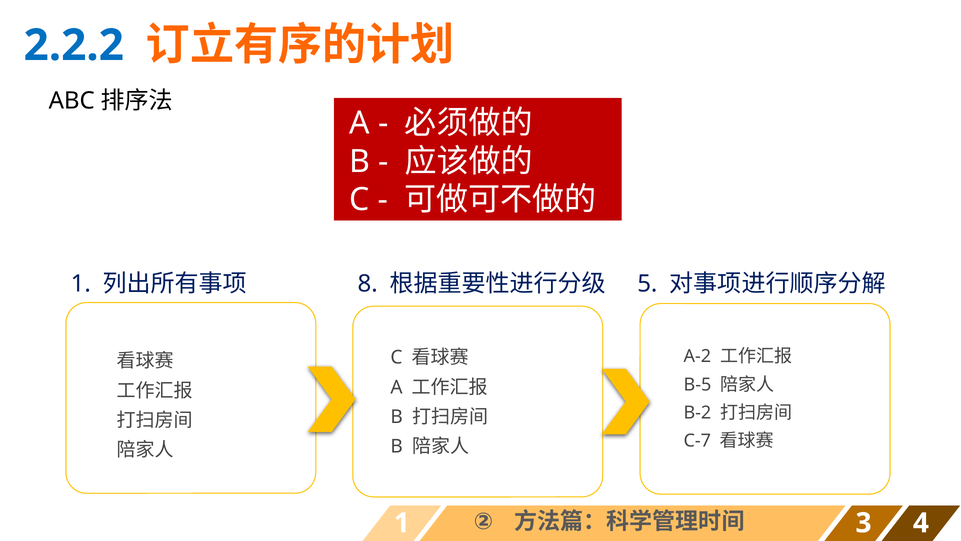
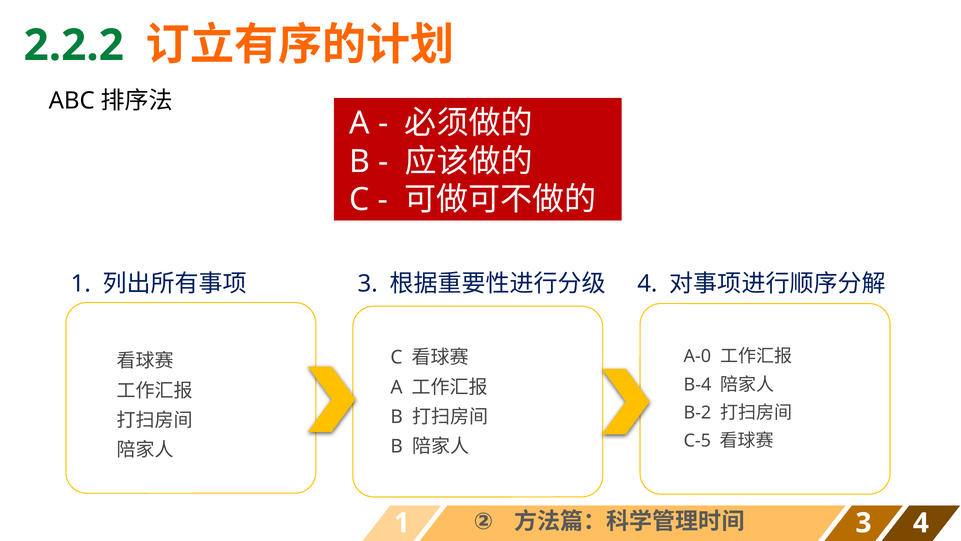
2.2.2 colour: blue -> green
8 at (368, 283): 8 -> 3
5 at (647, 284): 5 -> 4
A-2: A-2 -> A-0
B-5: B-5 -> B-4
C-7: C-7 -> C-5
